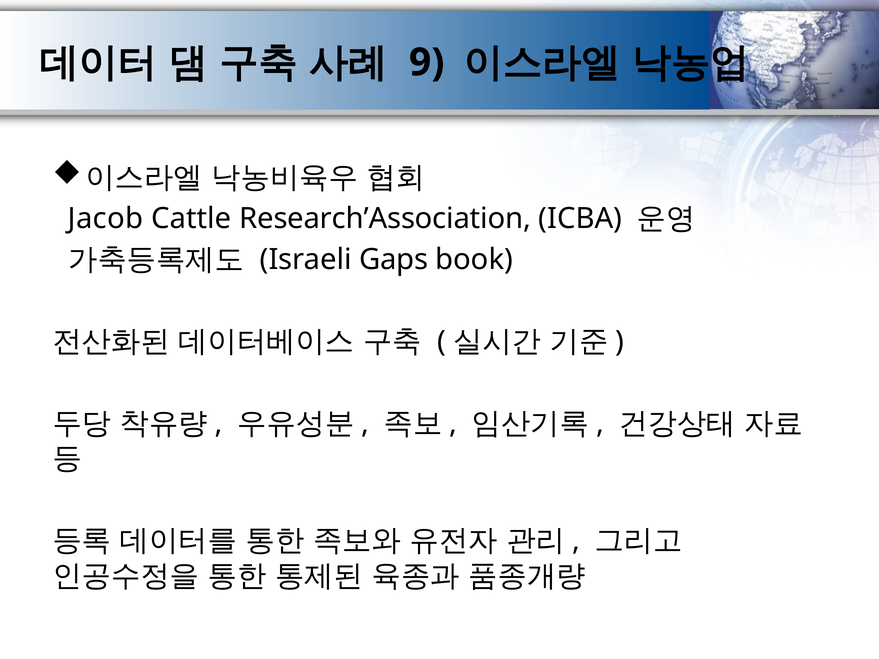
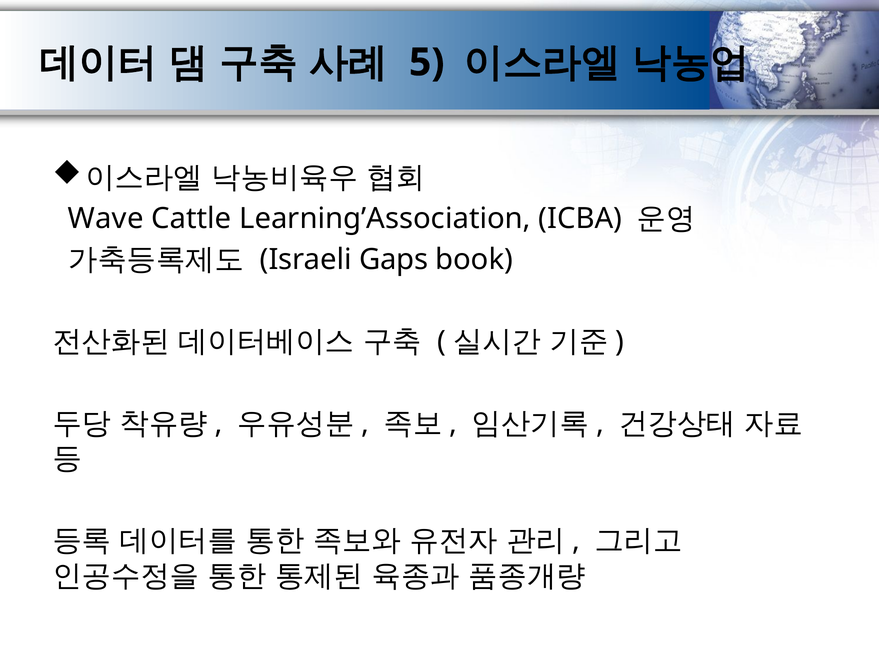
9: 9 -> 5
Jacob: Jacob -> Wave
Research’Association: Research’Association -> Learning’Association
